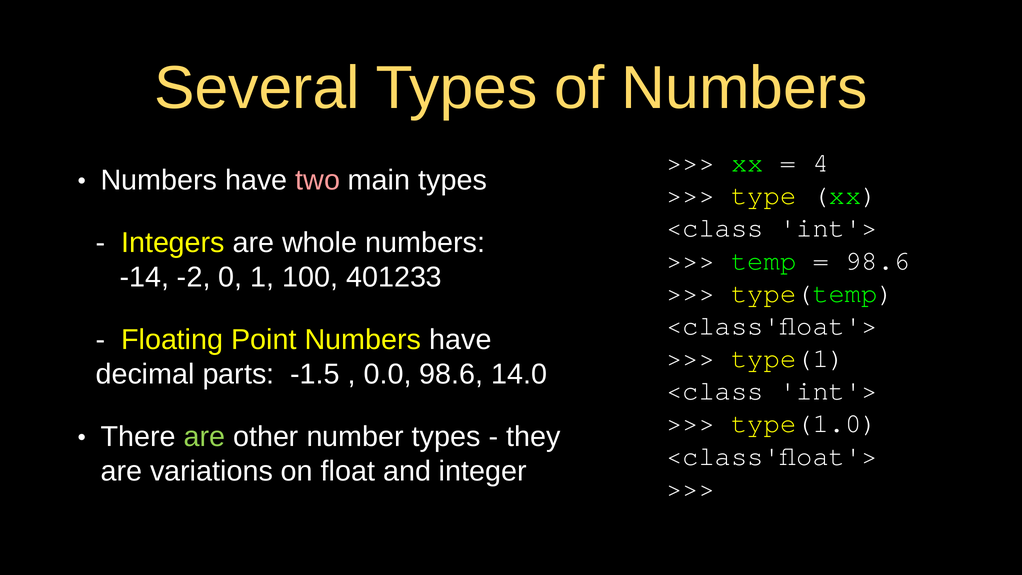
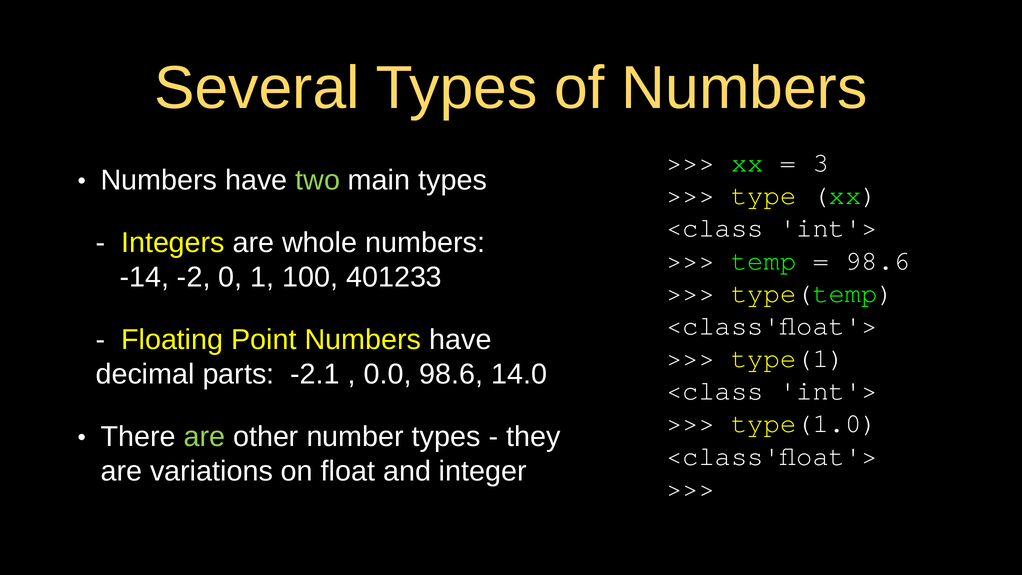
4: 4 -> 3
two colour: pink -> light green
-1.5: -1.5 -> -2.1
